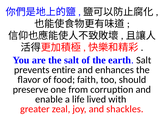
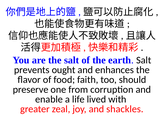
entire: entire -> ought
